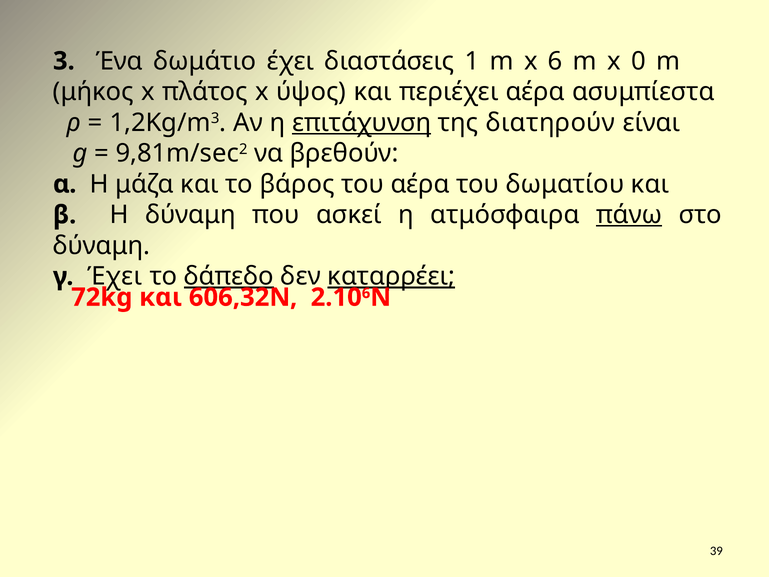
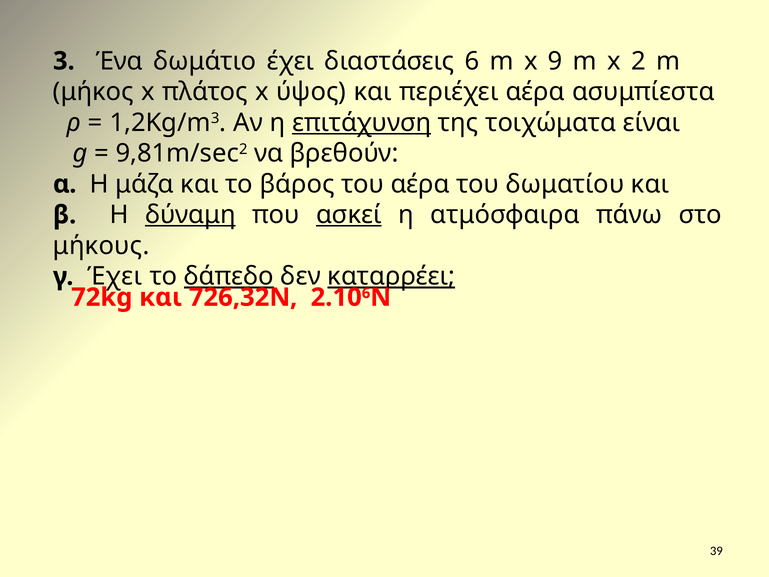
διαστάσεις 1: 1 -> 6
x 6: 6 -> 9
0: 0 -> 2
διατηρούν: διατηρούν -> τοιχώματα
δύναμη at (190, 215) underline: none -> present
ασκεί underline: none -> present
πάνω underline: present -> none
δύναμη at (101, 246): δύναμη -> μήκους
606,32Ν: 606,32Ν -> 726,32Ν
